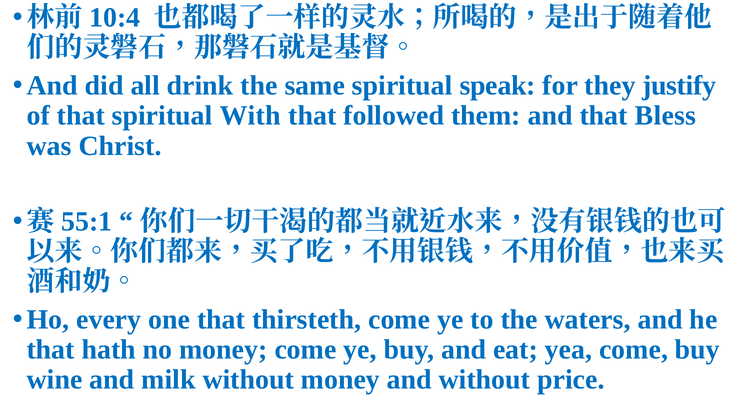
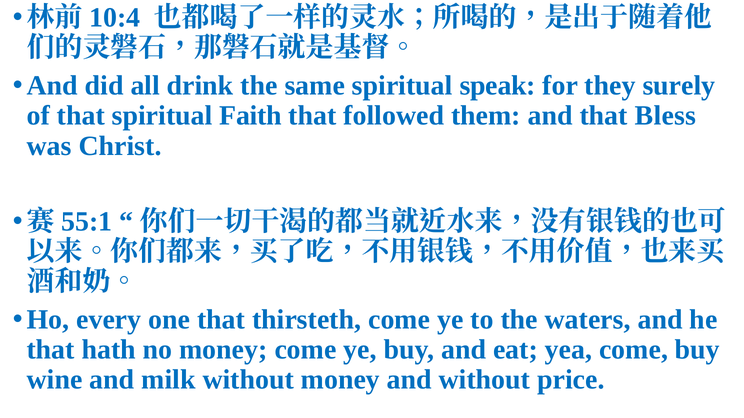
justify: justify -> surely
With: With -> Faith
